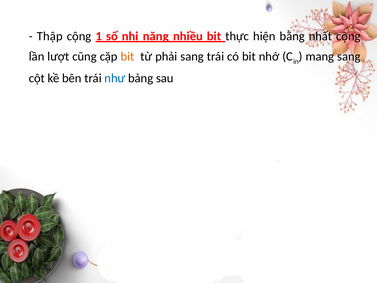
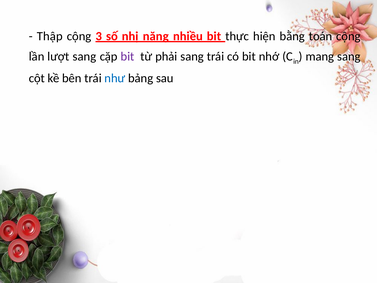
1: 1 -> 3
nhất: nhất -> toán
lượt cũng: cũng -> sang
bit at (127, 56) colour: orange -> purple
